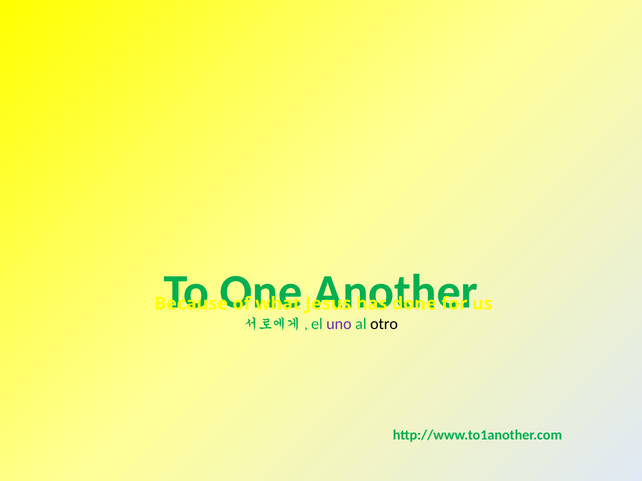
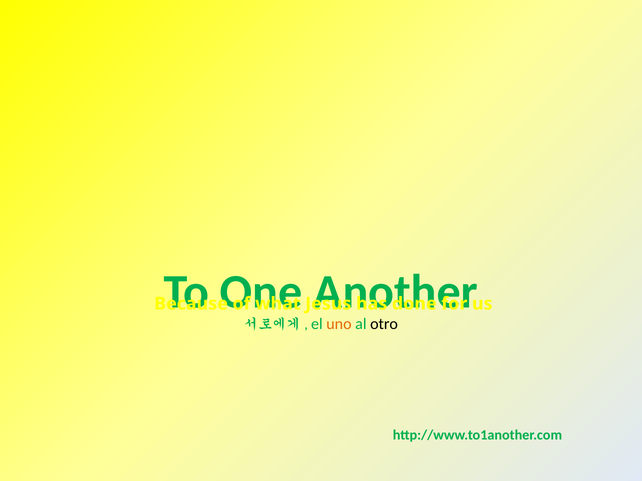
uno colour: purple -> orange
